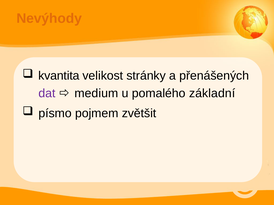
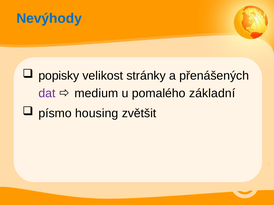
Nevýhody colour: orange -> blue
kvantita: kvantita -> popisky
pojmem: pojmem -> housing
